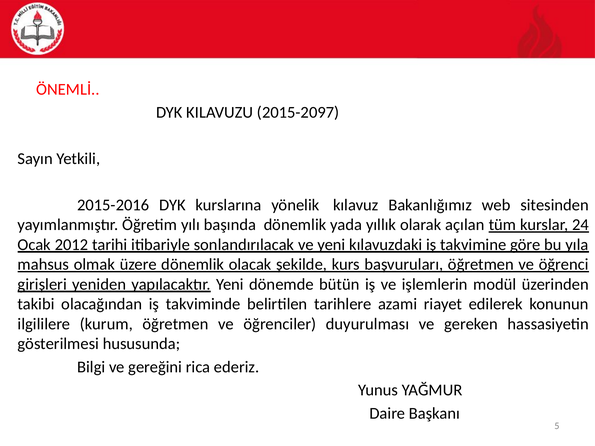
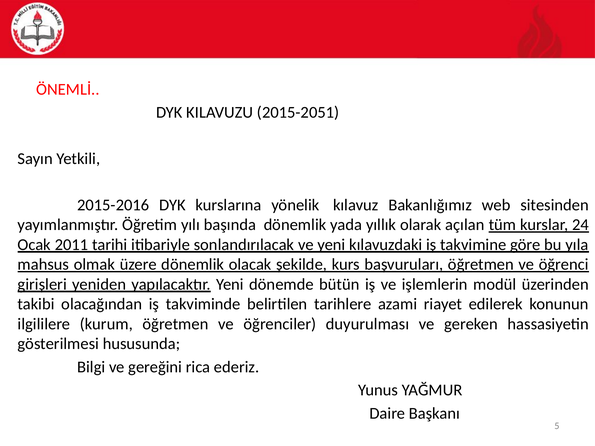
2015-2097: 2015-2097 -> 2015-2051
2012: 2012 -> 2011
